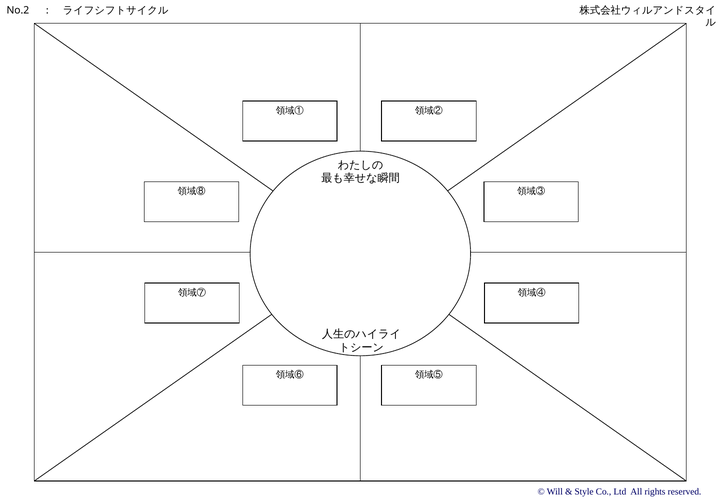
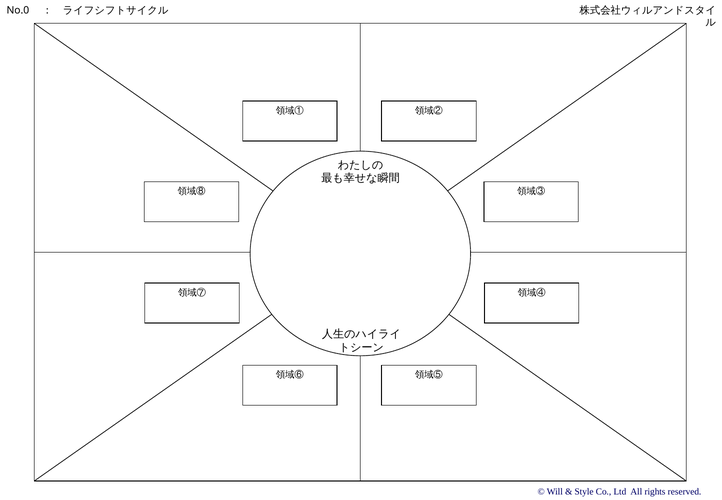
No.2: No.2 -> No.0
